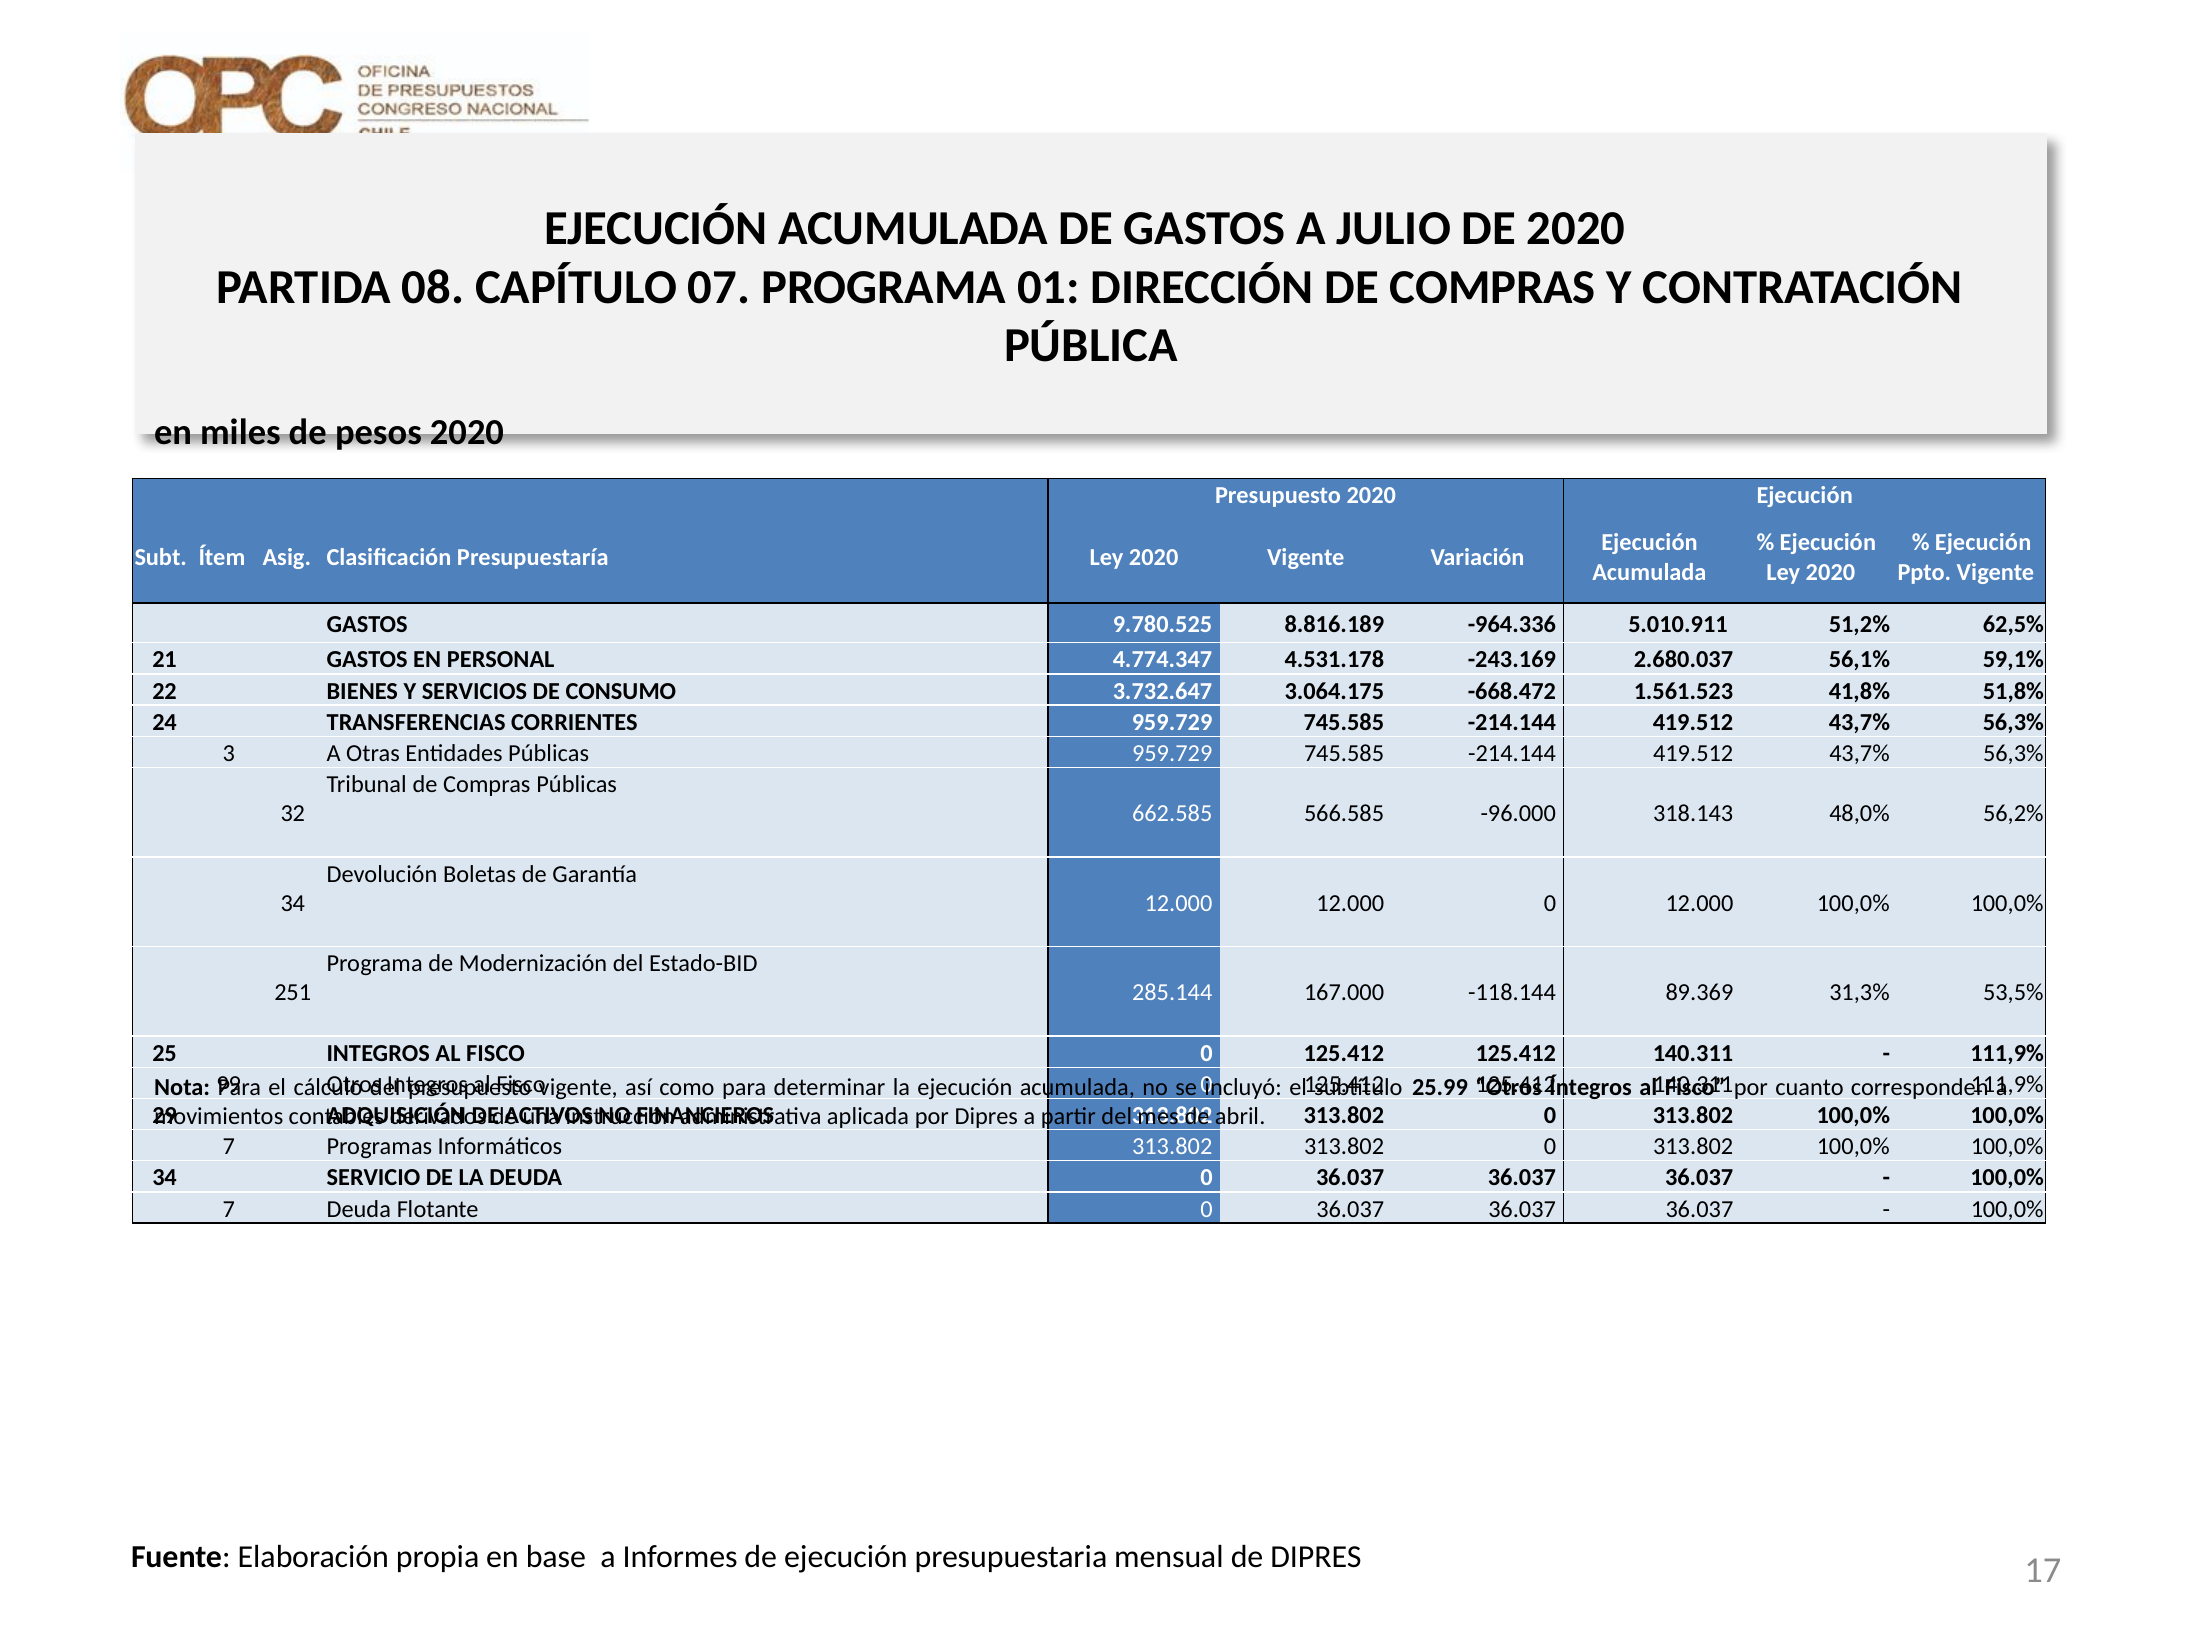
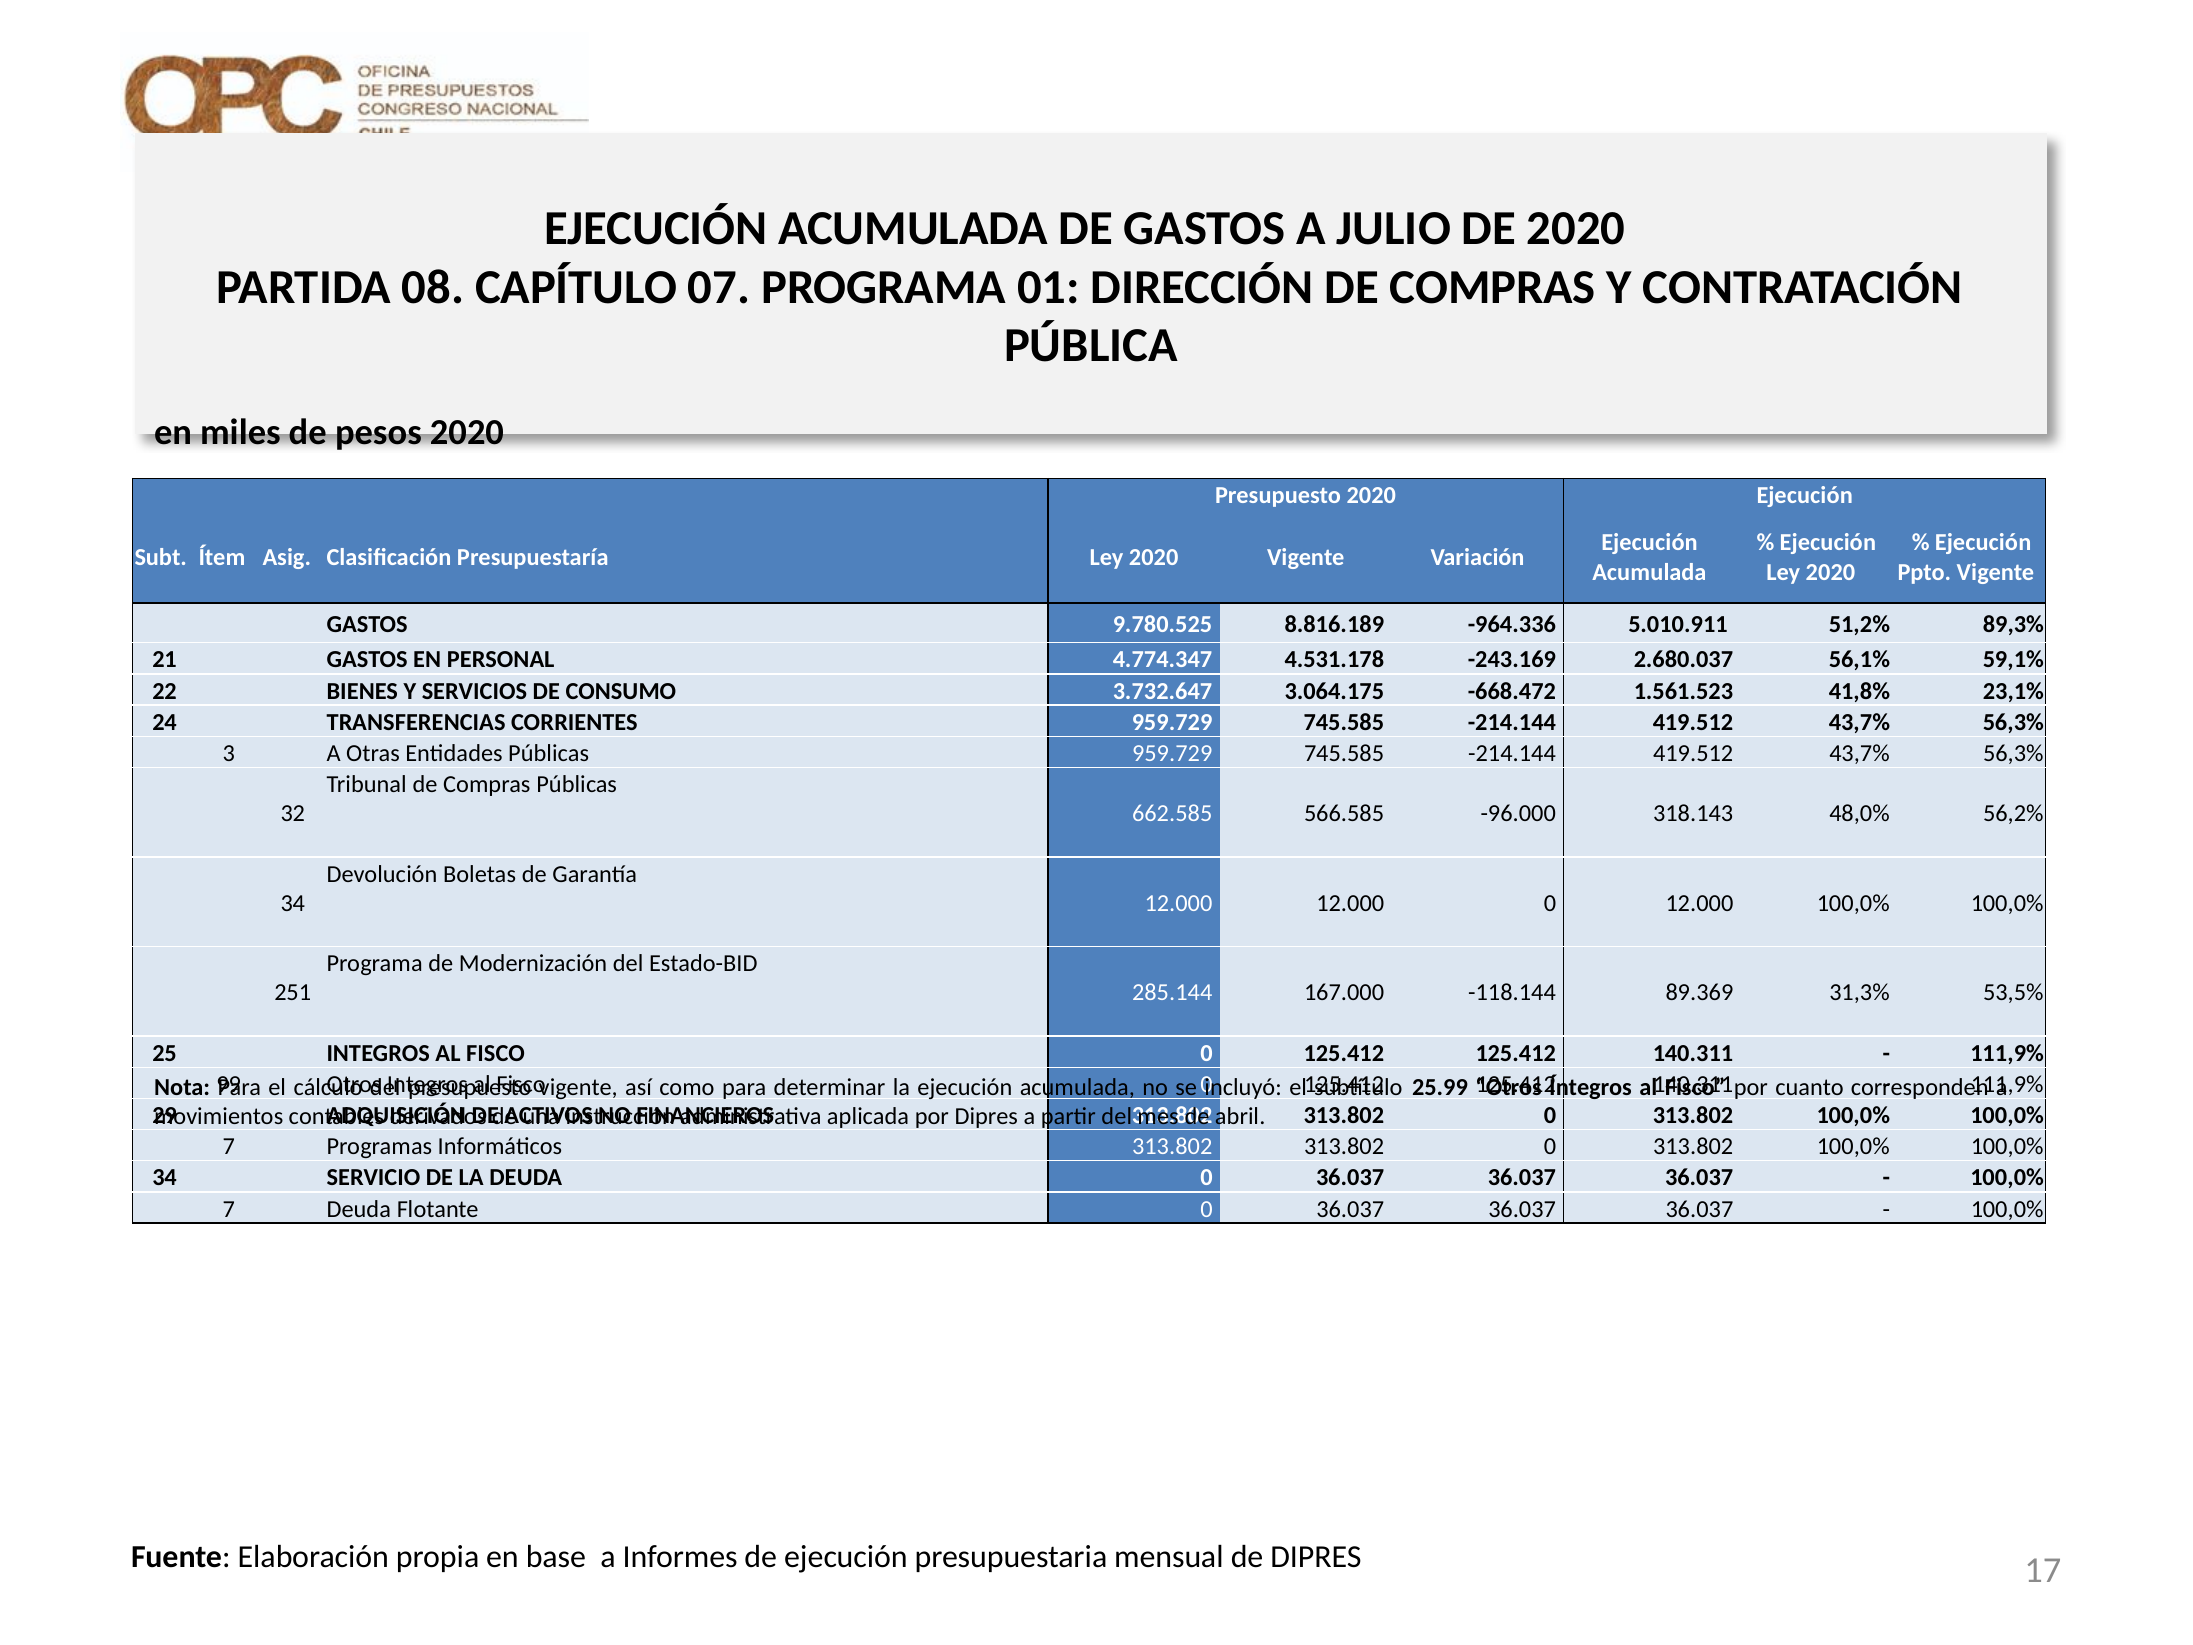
62,5%: 62,5% -> 89,3%
51,8%: 51,8% -> 23,1%
